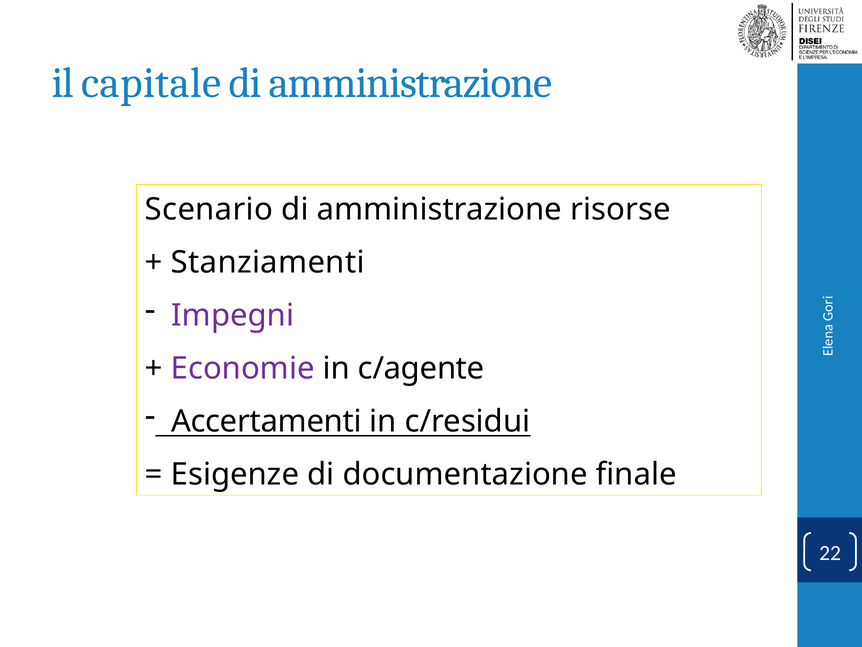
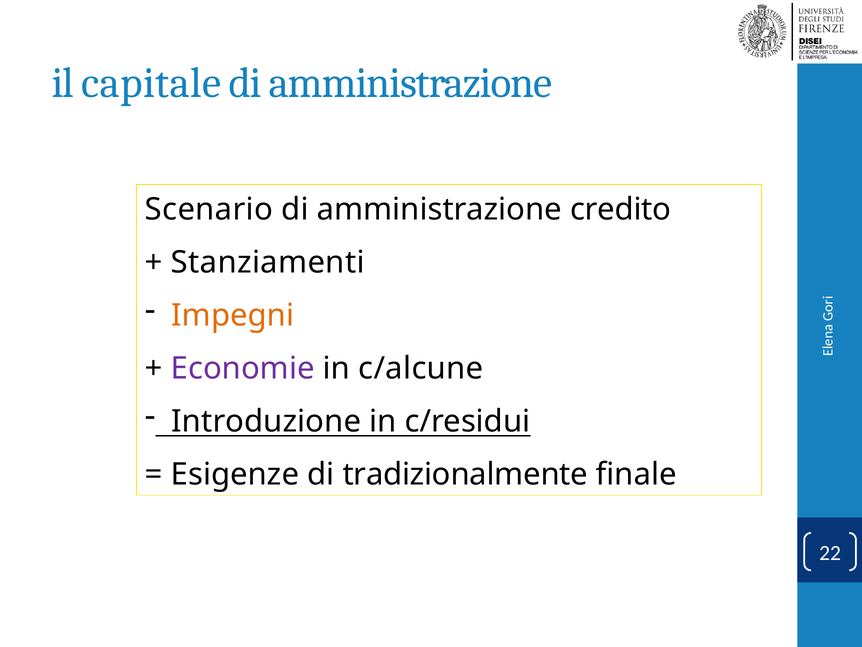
risorse: risorse -> credito
Impegni colour: purple -> orange
c/agente: c/agente -> c/alcune
Accertamenti: Accertamenti -> Introduzione
documentazione: documentazione -> tradizionalmente
